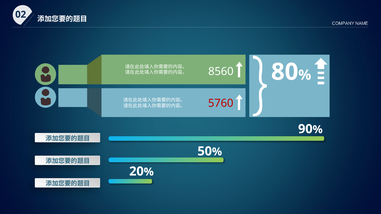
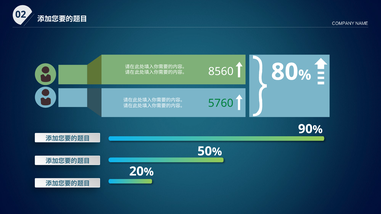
5760 colour: red -> green
